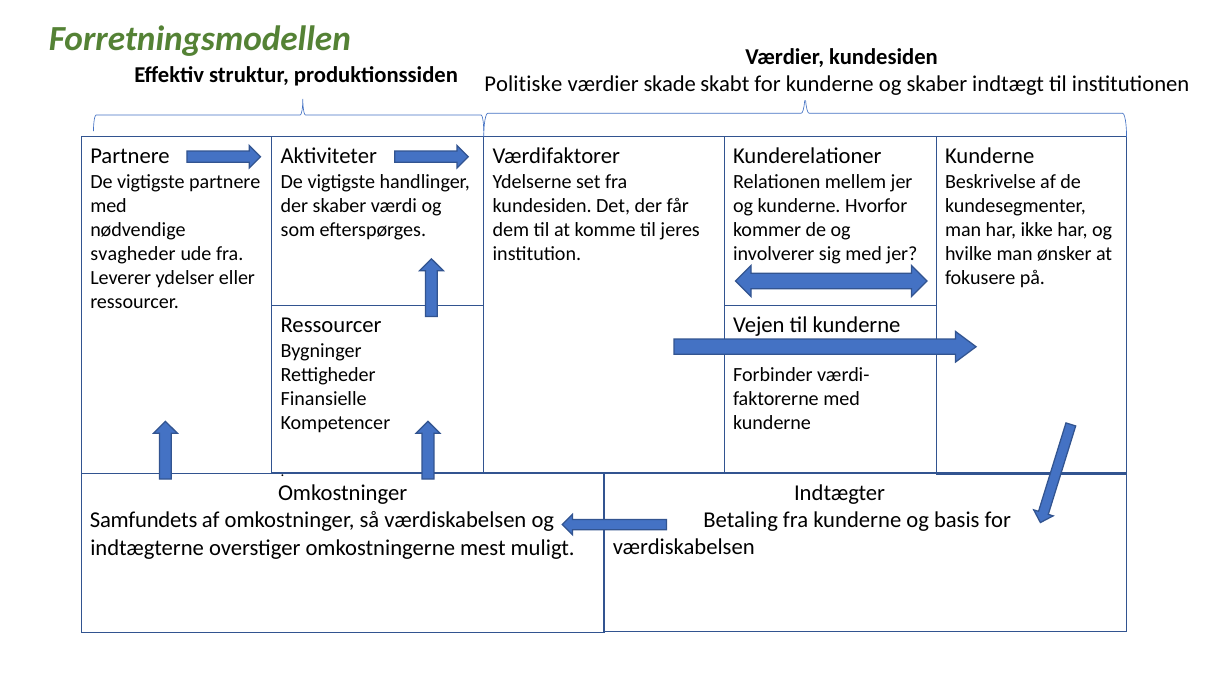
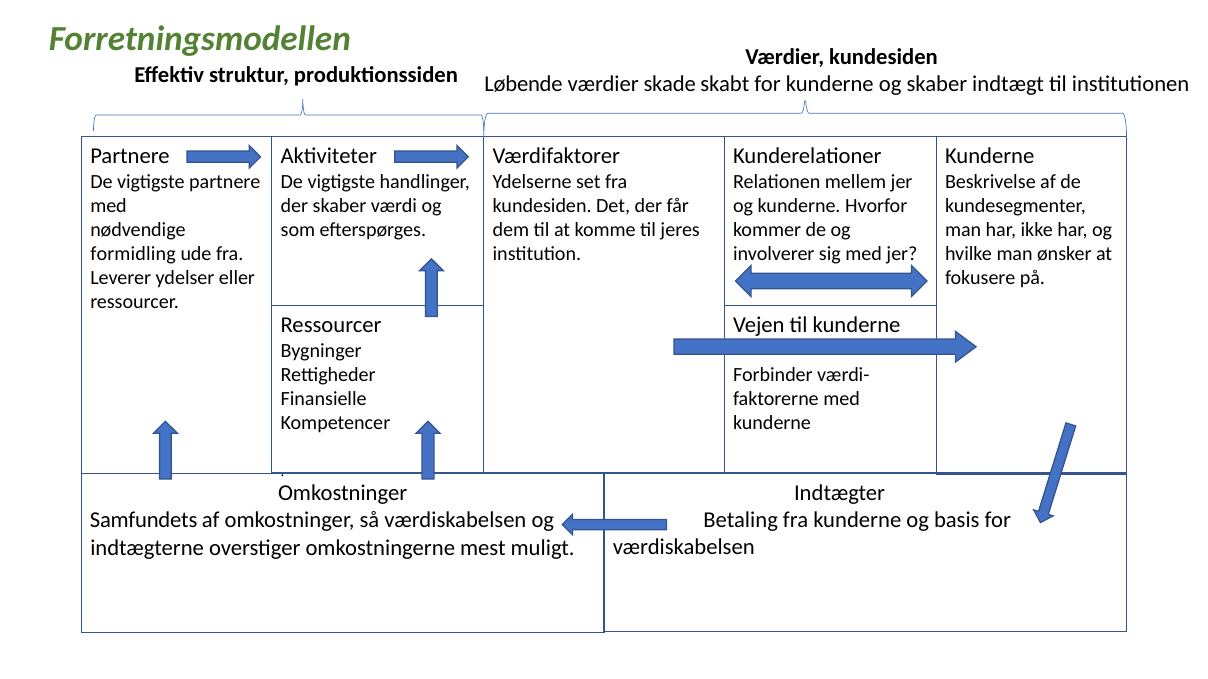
Politiske: Politiske -> Løbende
svagheder: svagheder -> formidling
